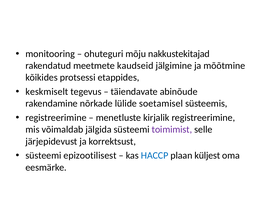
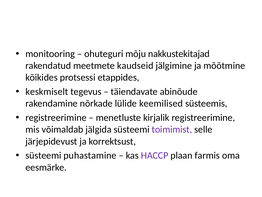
soetamisel: soetamisel -> keemilised
epizootilisest: epizootilisest -> puhastamine
HACCP colour: blue -> purple
küljest: küljest -> farmis
